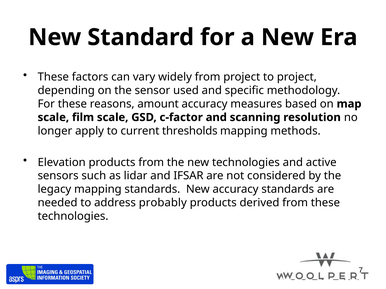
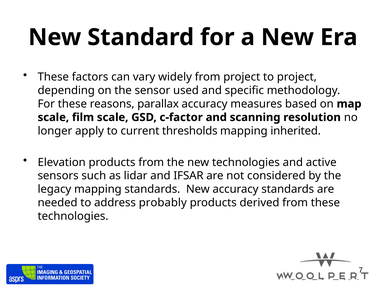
amount: amount -> parallax
methods: methods -> inherited
